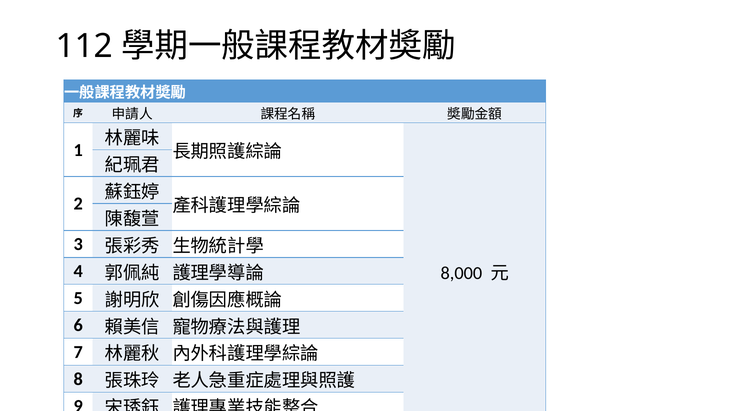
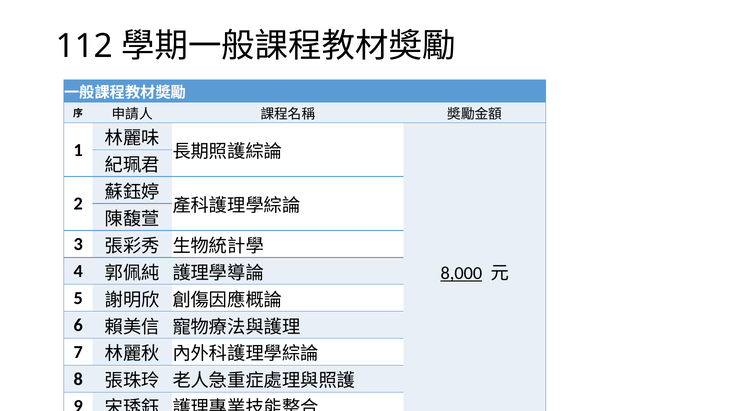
8,000 underline: none -> present
